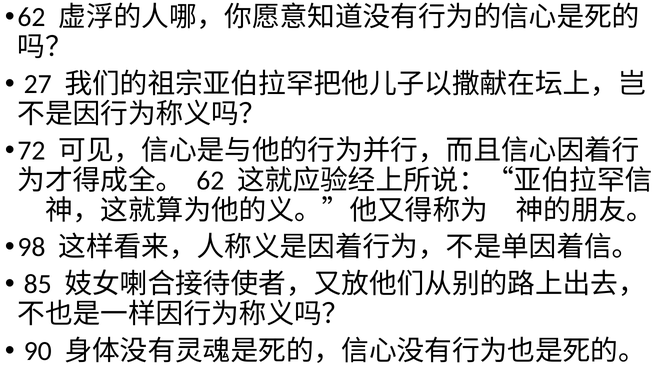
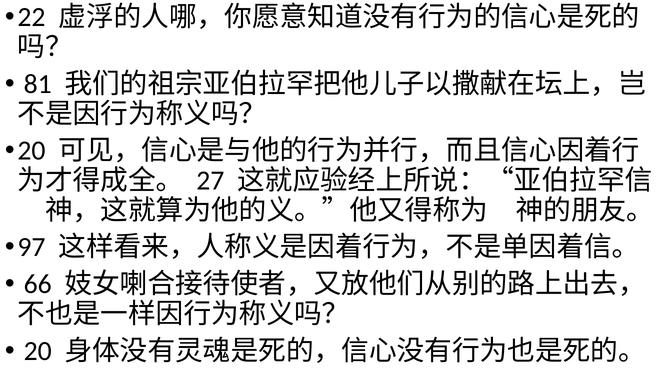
62 at (31, 17): 62 -> 22
27: 27 -> 81
72 at (31, 151): 72 -> 20
62 at (210, 181): 62 -> 27
98: 98 -> 97
85: 85 -> 66
90 at (38, 351): 90 -> 20
